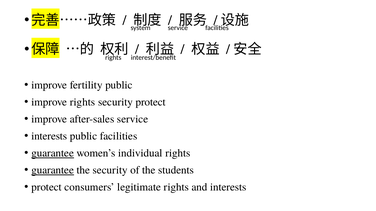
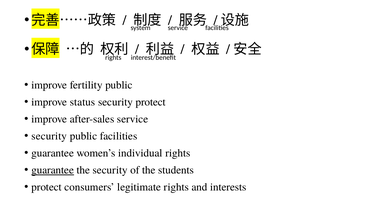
improve rights: rights -> status
interests at (49, 136): interests -> security
guarantee at (53, 153) underline: present -> none
